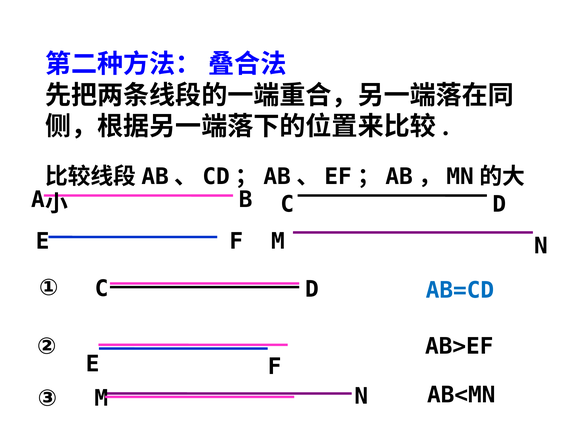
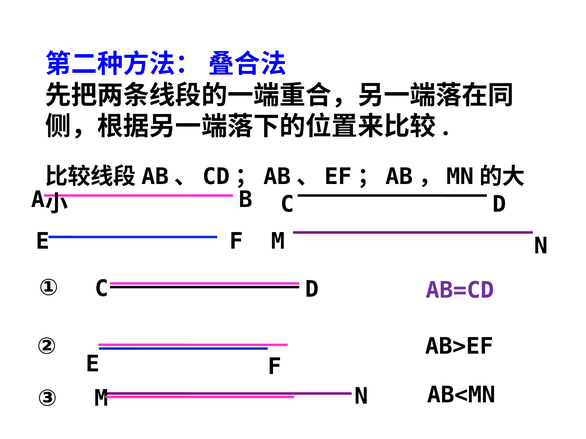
AB=CD colour: blue -> purple
